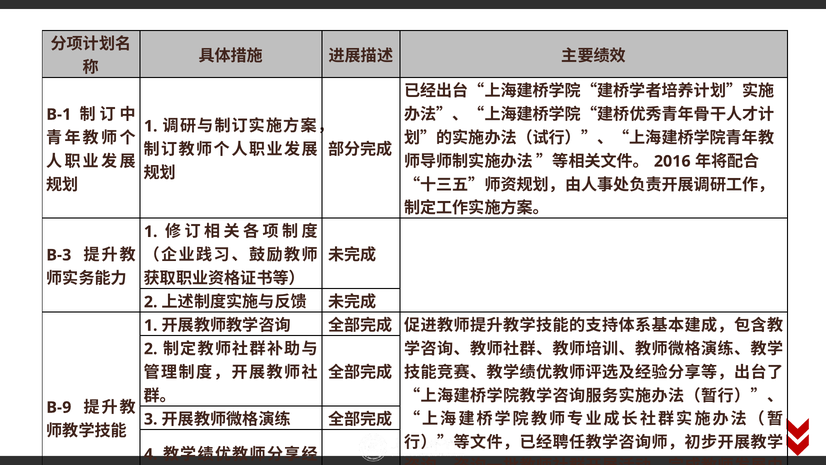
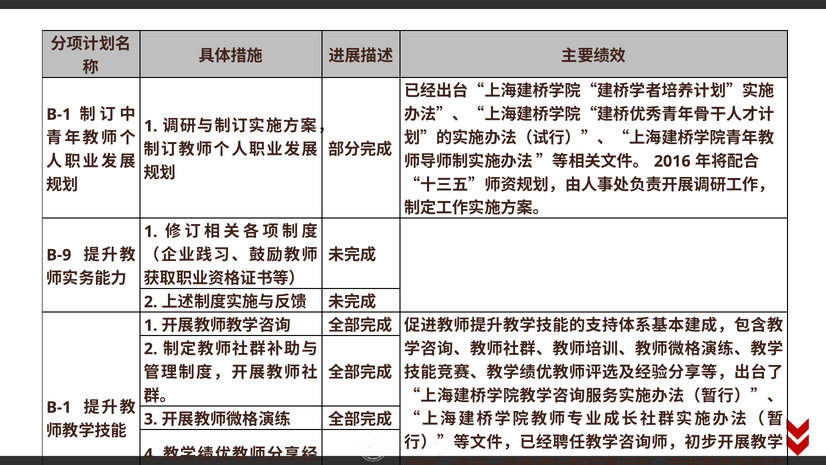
B-3: B-3 -> B-9
B-9 at (59, 407): B-9 -> B-1
